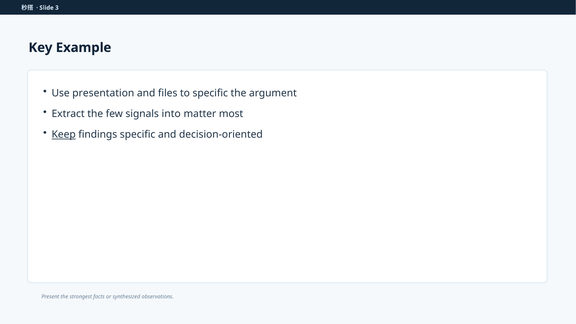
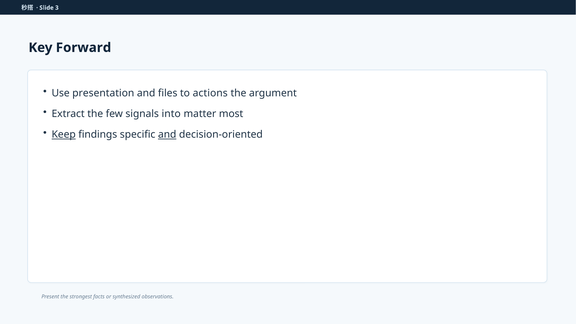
Example: Example -> Forward
to specific: specific -> actions
and at (167, 135) underline: none -> present
